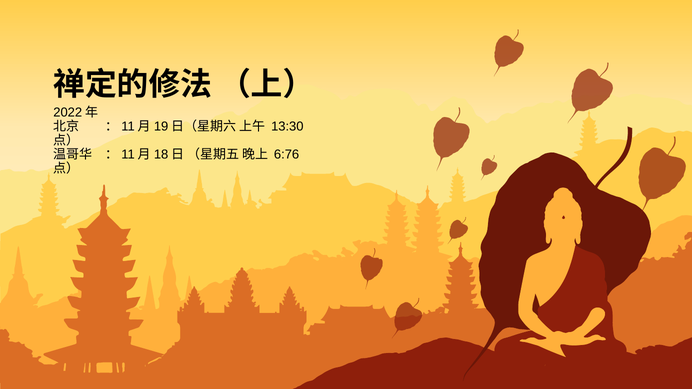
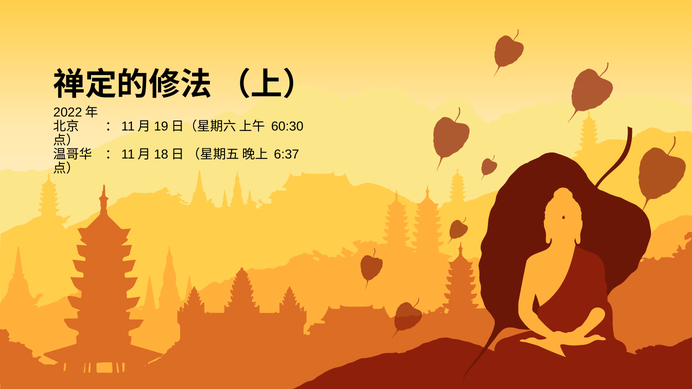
13:30: 13:30 -> 60:30
6:76: 6:76 -> 6:37
